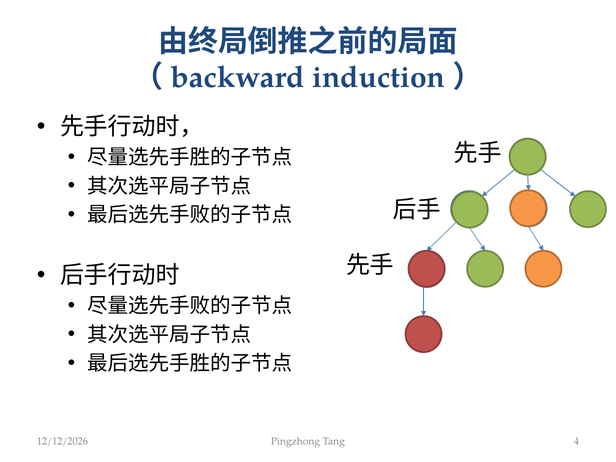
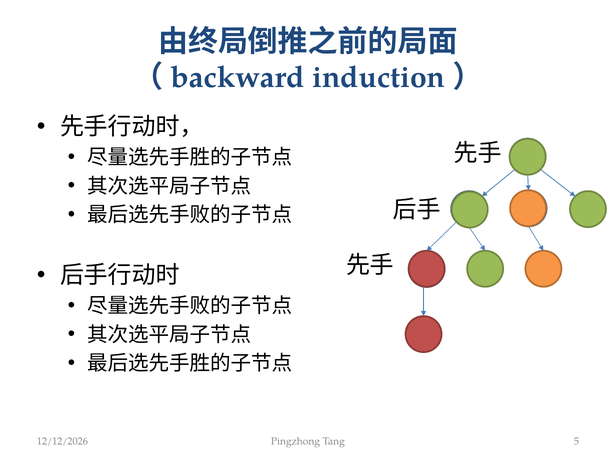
4: 4 -> 5
